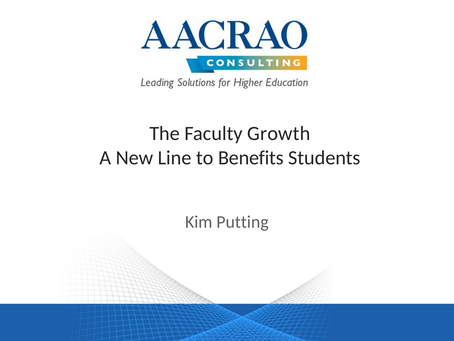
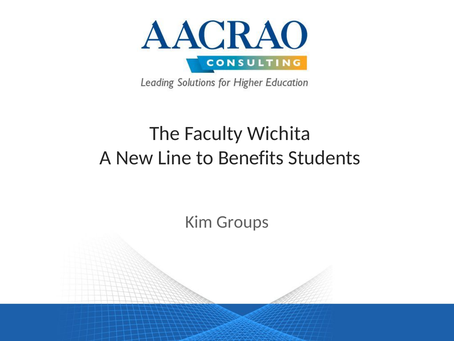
Growth: Growth -> Wichita
Putting: Putting -> Groups
